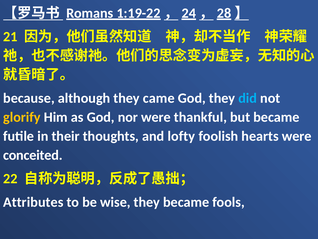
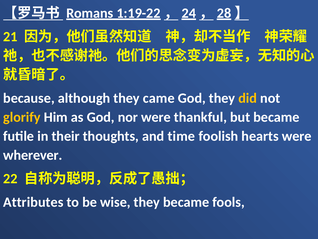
did colour: light blue -> yellow
lofty: lofty -> time
conceited: conceited -> wherever
